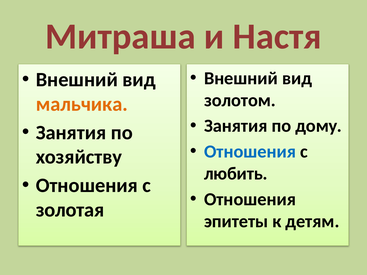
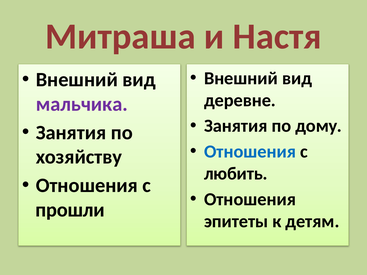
золотом: золотом -> деревне
мальчика colour: orange -> purple
золотая: золотая -> прошли
